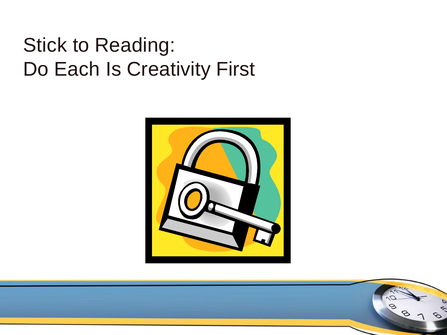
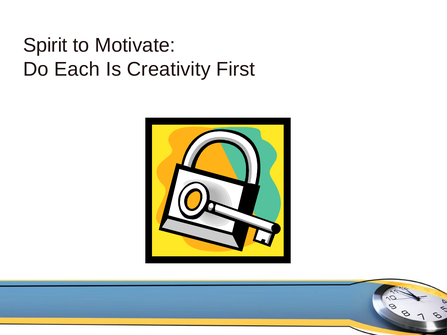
Stick: Stick -> Spirit
Reading: Reading -> Motivate
